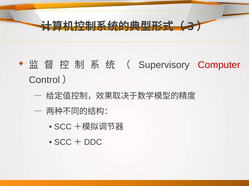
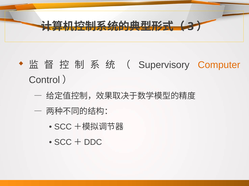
Computer colour: red -> orange
